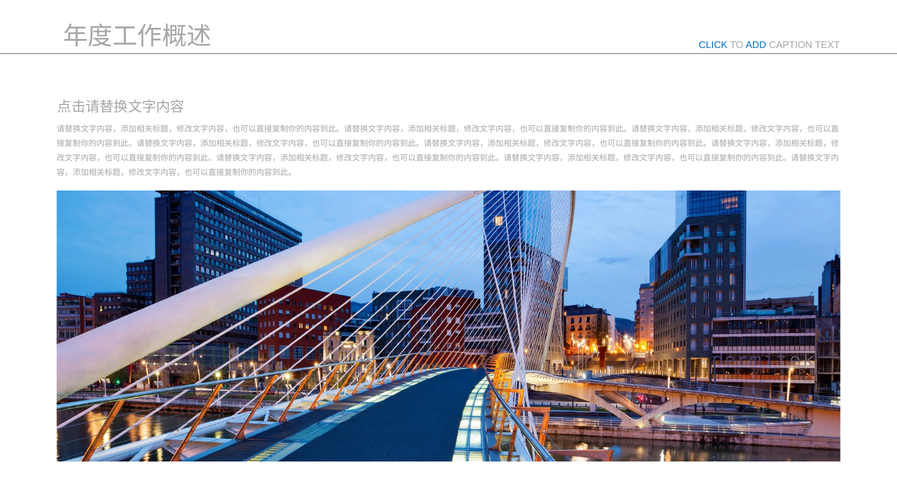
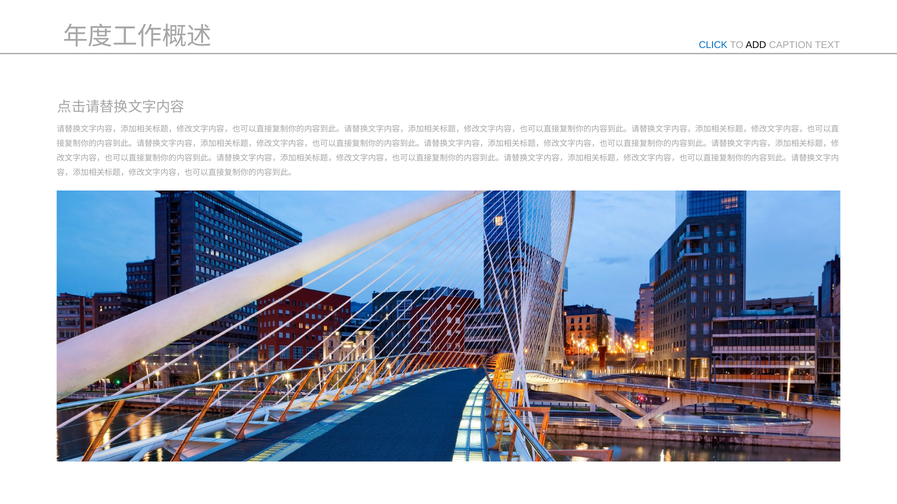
ADD colour: blue -> black
